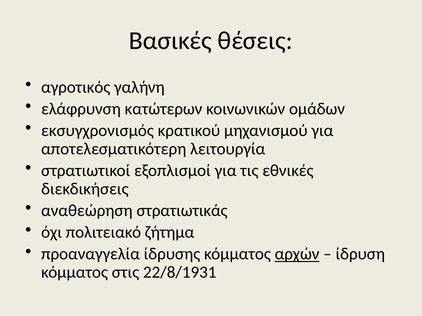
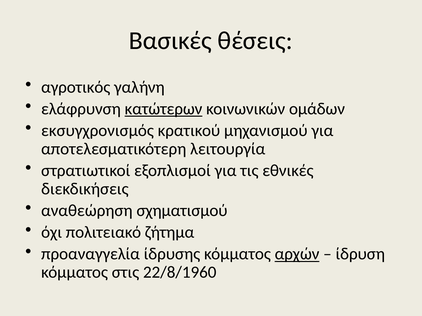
κατώτερων underline: none -> present
στρατιωτικάς: στρατιωτικάς -> σχηματισμού
22/8/1931: 22/8/1931 -> 22/8/1960
